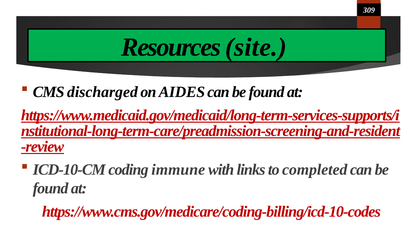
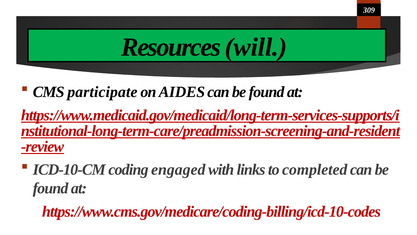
site: site -> will
discharged: discharged -> participate
immune: immune -> engaged
